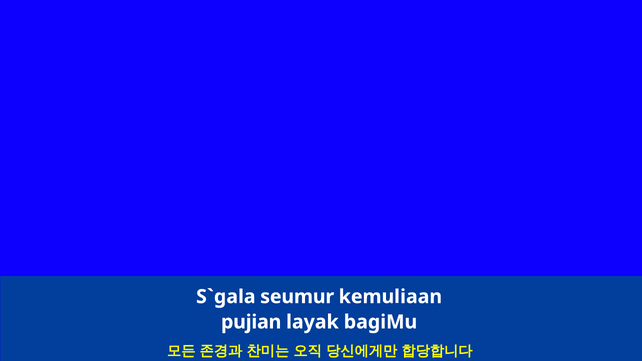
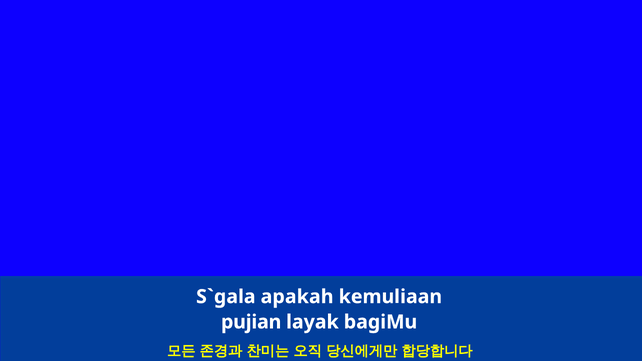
seumur: seumur -> apakah
